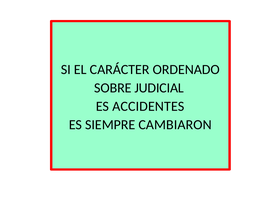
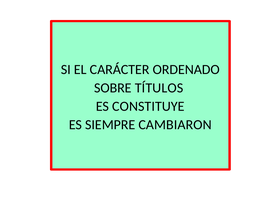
JUDICIAL: JUDICIAL -> TÍTULOS
ACCIDENTES: ACCIDENTES -> CONSTITUYE
